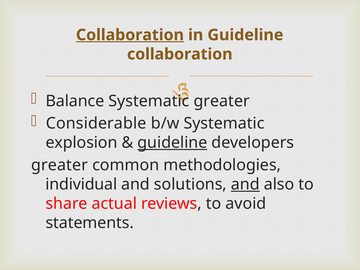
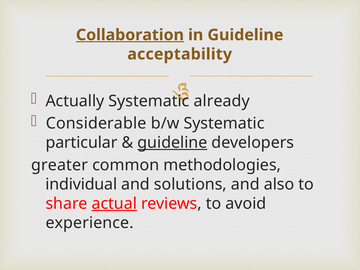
collaboration at (180, 54): collaboration -> acceptability
Balance: Balance -> Actually
greater at (222, 101): greater -> already
explosion: explosion -> particular
and at (245, 184) underline: present -> none
actual underline: none -> present
statements: statements -> experience
